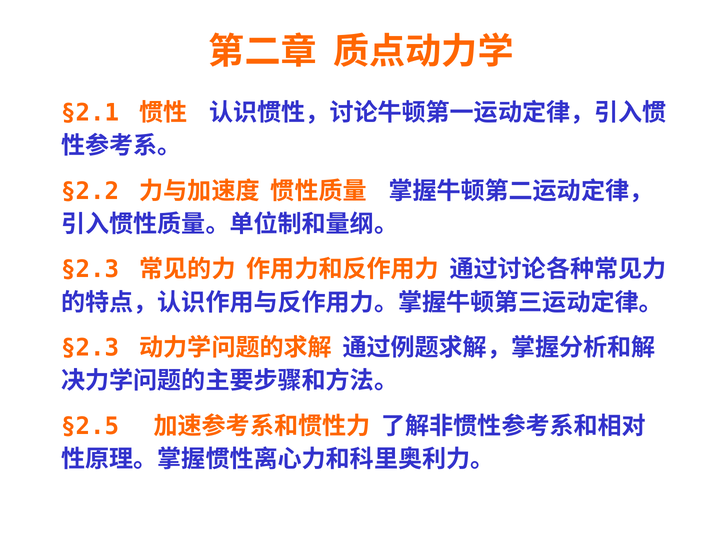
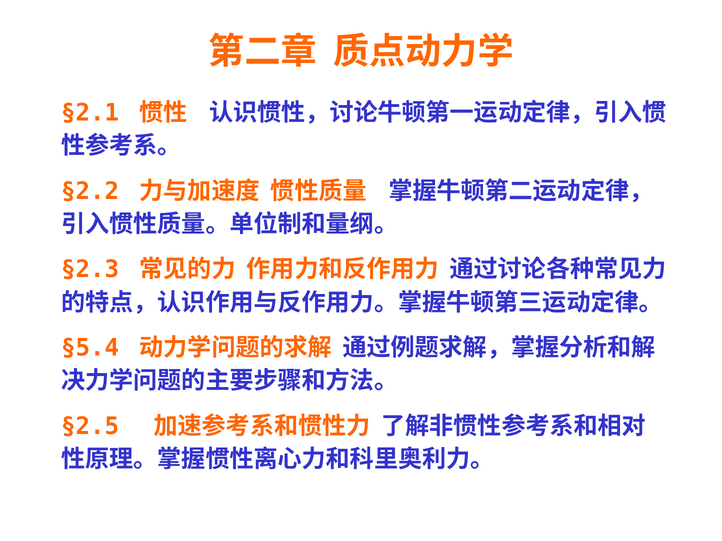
§2.3 at (90, 348): §2.3 -> §5.4
